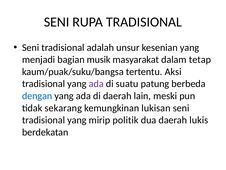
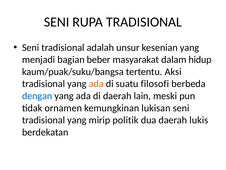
musik: musik -> beber
tetap: tetap -> hidup
ada at (96, 84) colour: purple -> orange
patung: patung -> filosofi
sekarang: sekarang -> ornamen
